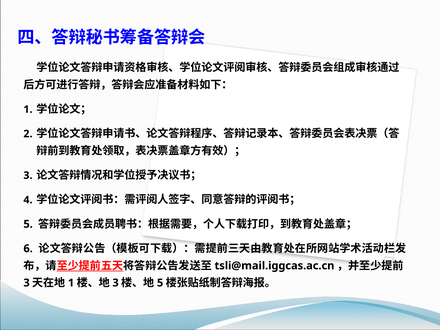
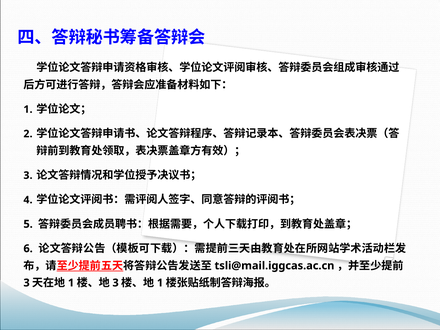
5 at (160, 283): 5 -> 1
